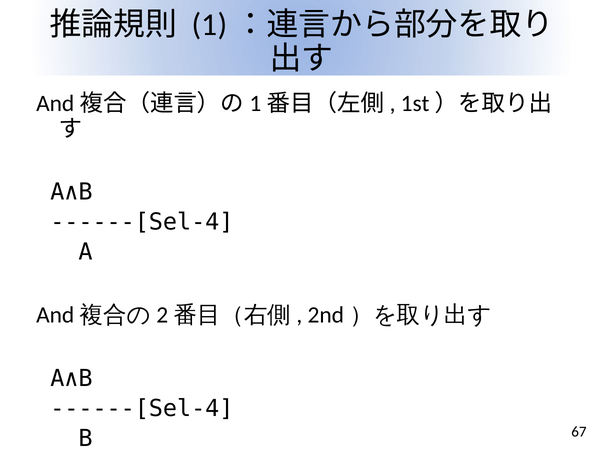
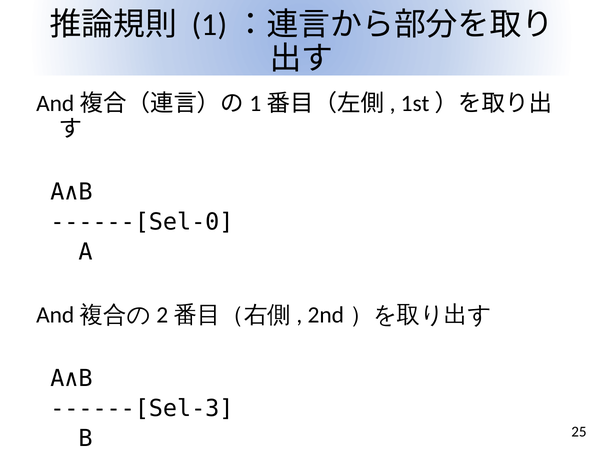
------[Sel-4 at (142, 222): ------[Sel-4 -> ------[Sel-0
------[Sel-4 at (142, 409): ------[Sel-4 -> ------[Sel-3
67: 67 -> 25
